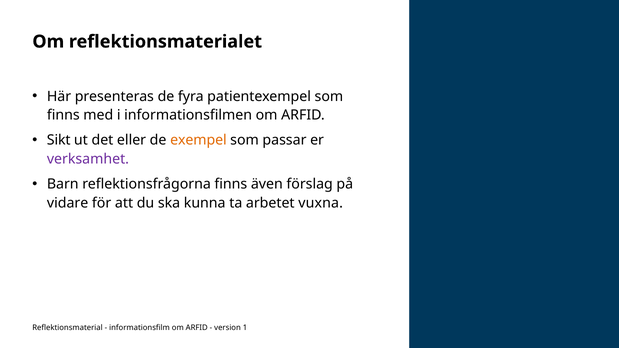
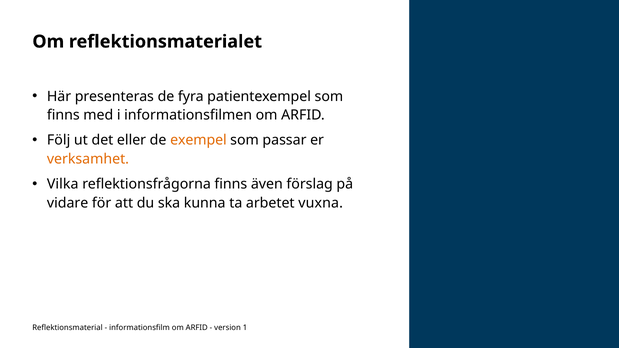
Sikt: Sikt -> Följ
verksamhet colour: purple -> orange
Barn: Barn -> Vilka
